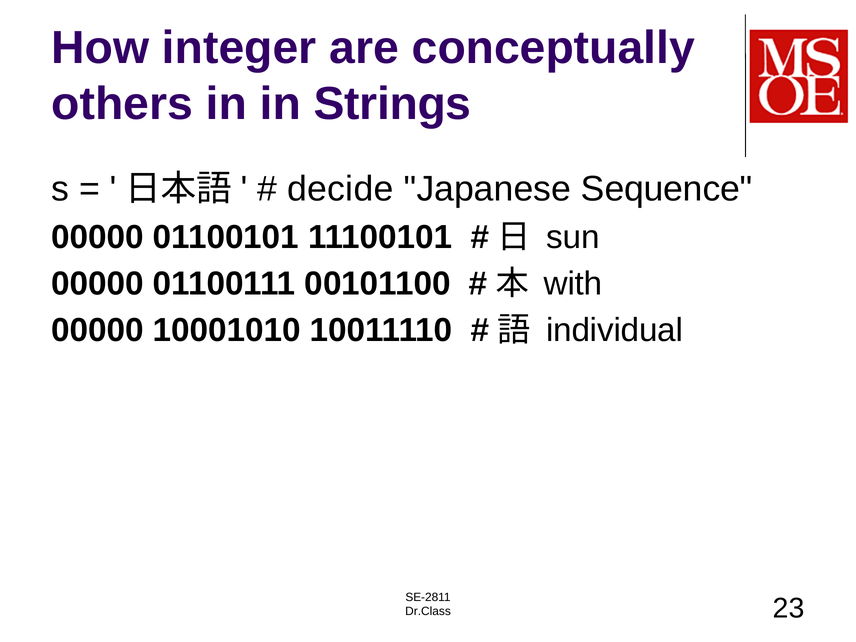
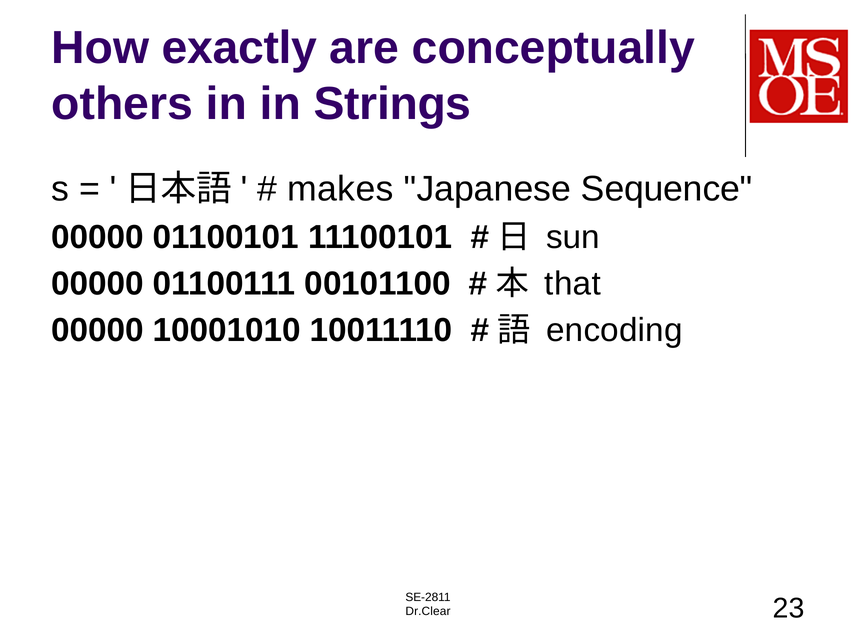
integer: integer -> exactly
decide: decide -> makes
with: with -> that
individual: individual -> encoding
Dr.Class: Dr.Class -> Dr.Clear
